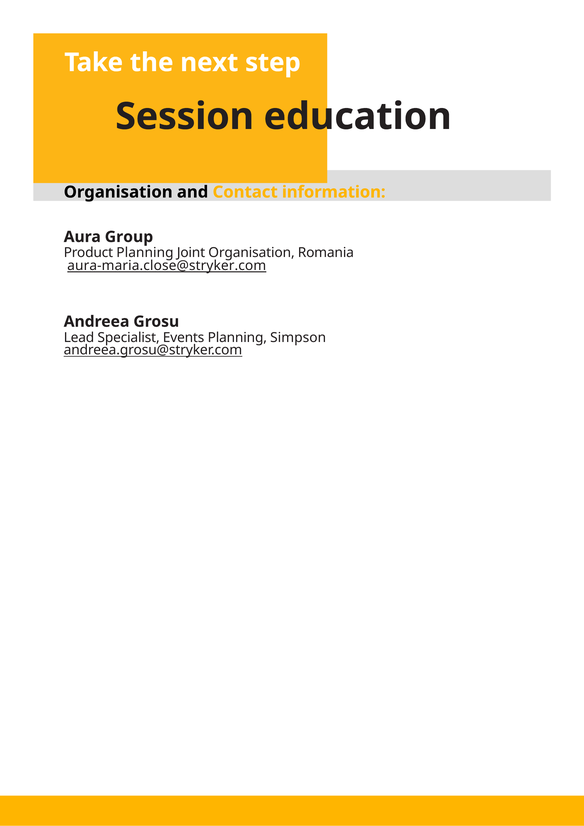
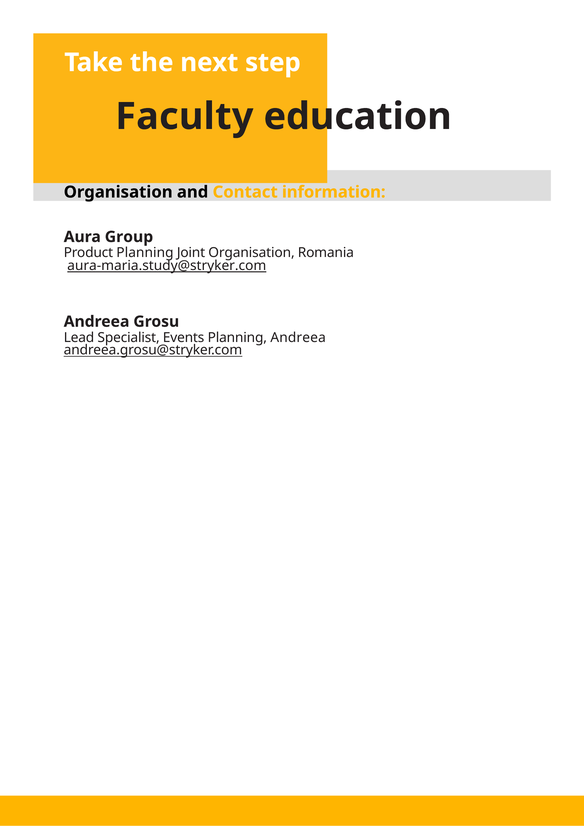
Session: Session -> Faculty
aura-maria.close@stryker.com: aura-maria.close@stryker.com -> aura-maria.study@stryker.com
Planning Simpson: Simpson -> Andreea
